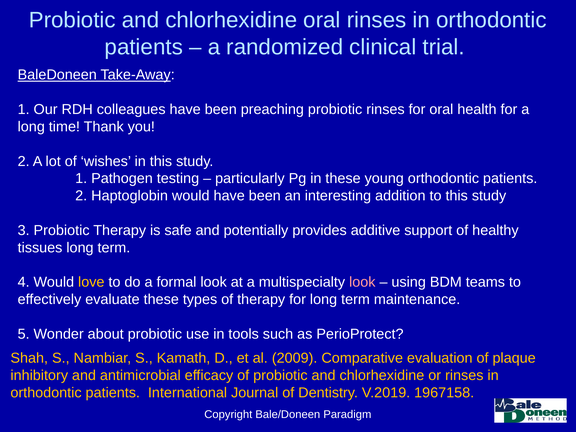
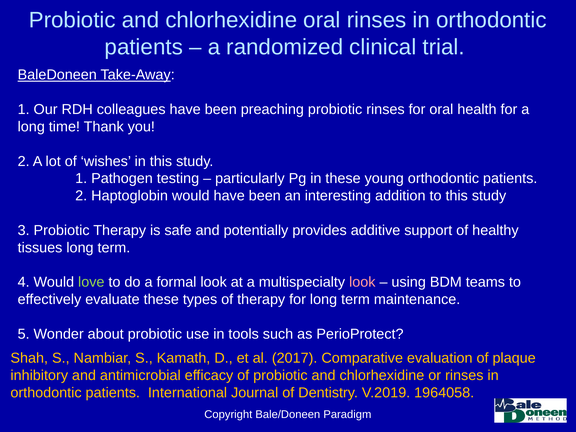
love colour: yellow -> light green
2009: 2009 -> 2017
1967158: 1967158 -> 1964058
